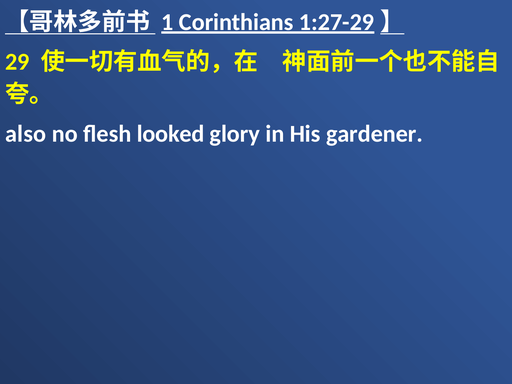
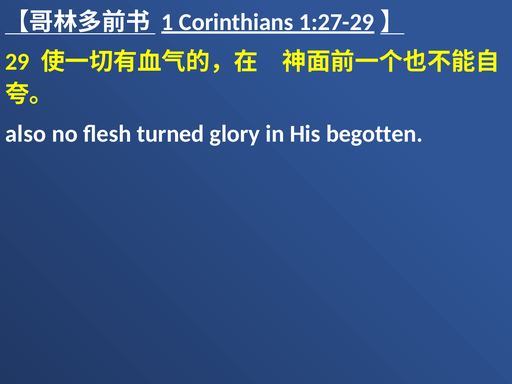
looked: looked -> turned
gardener: gardener -> begotten
